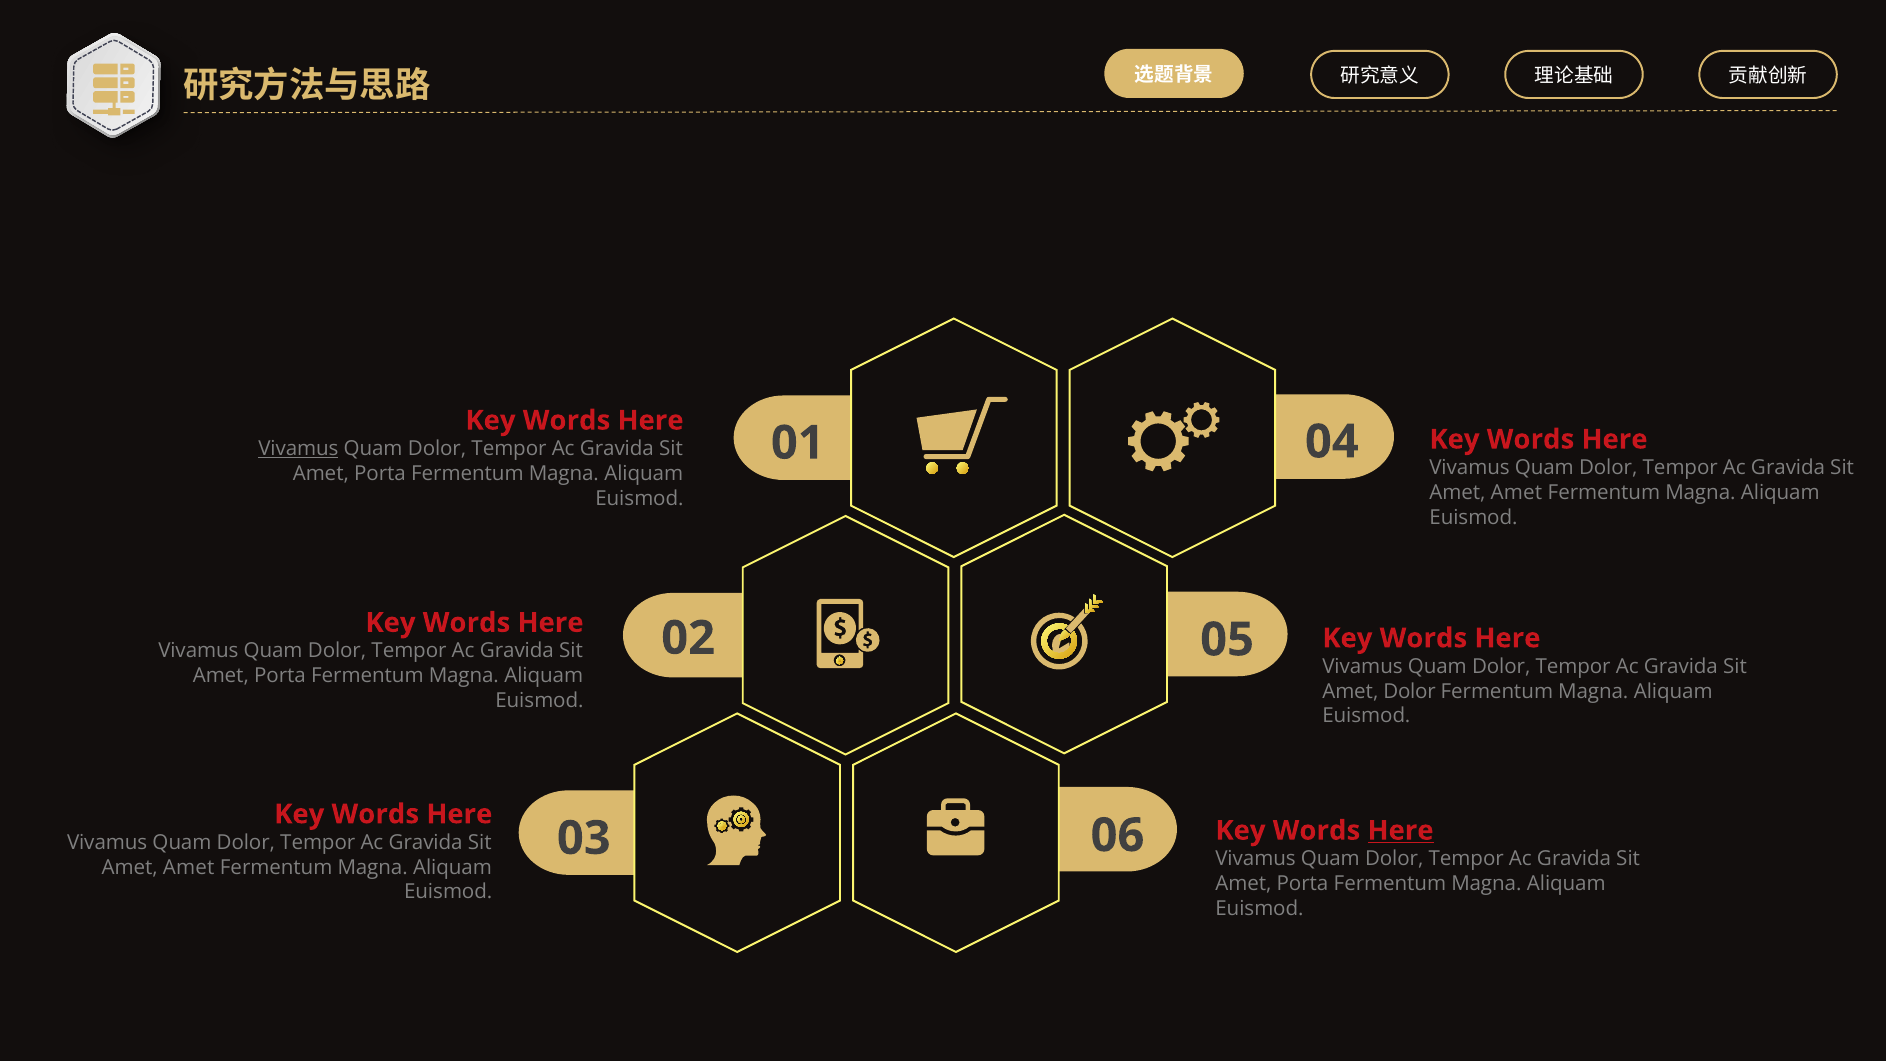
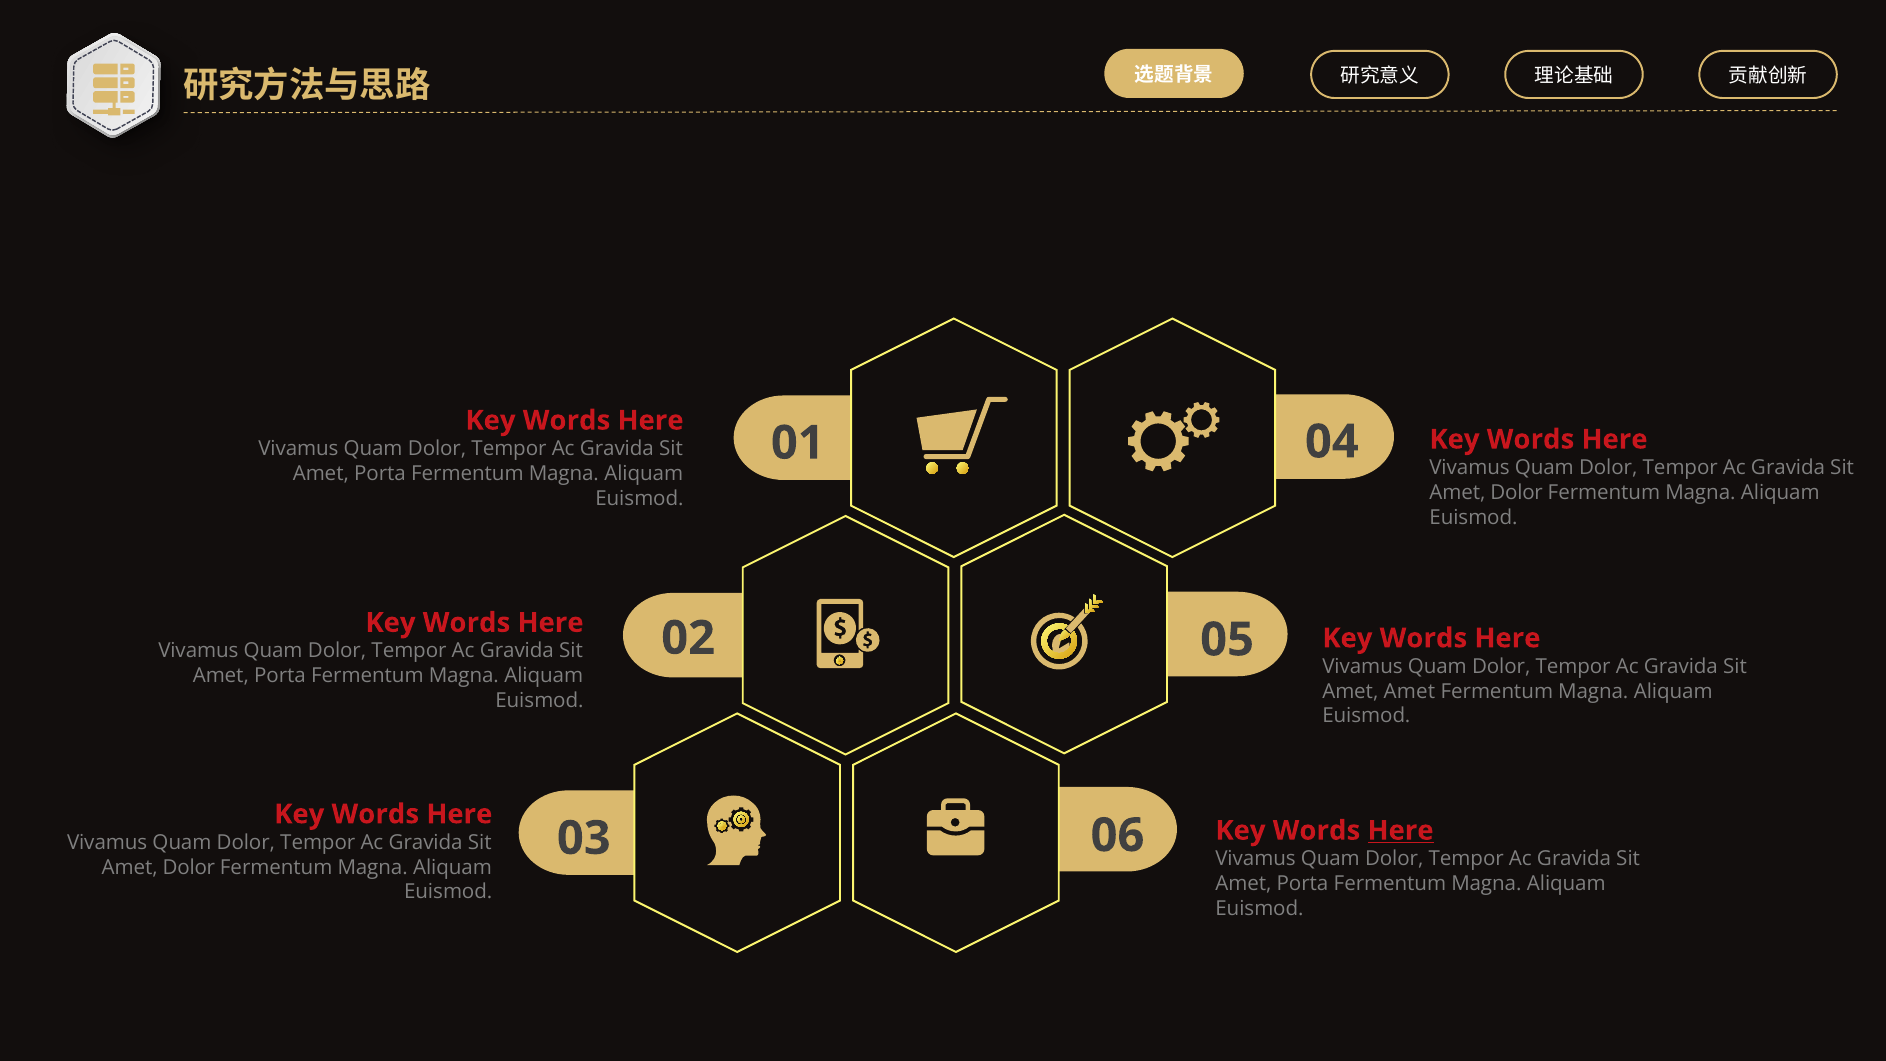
Vivamus at (298, 449) underline: present -> none
Amet at (1516, 493): Amet -> Dolor
Amet Dolor: Dolor -> Amet
Amet at (189, 867): Amet -> Dolor
